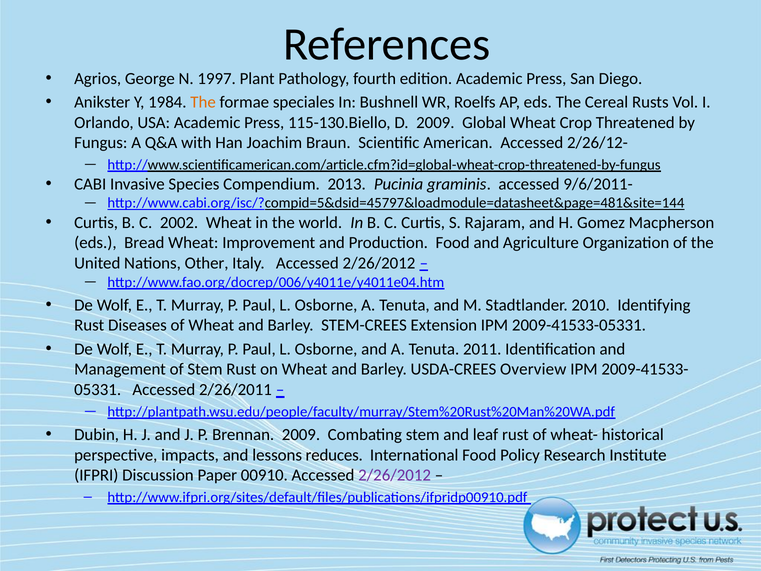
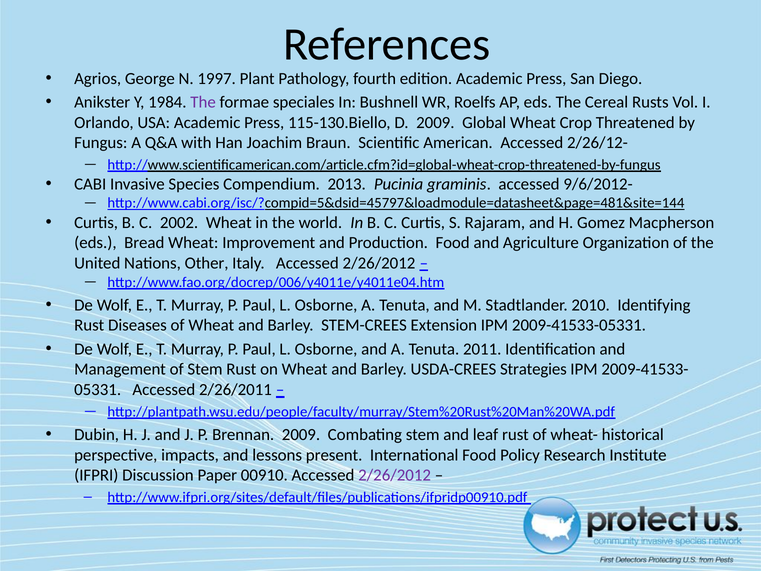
The at (203, 102) colour: orange -> purple
9/6/2011-: 9/6/2011- -> 9/6/2012-
Overview: Overview -> Strategies
reduces: reduces -> present
